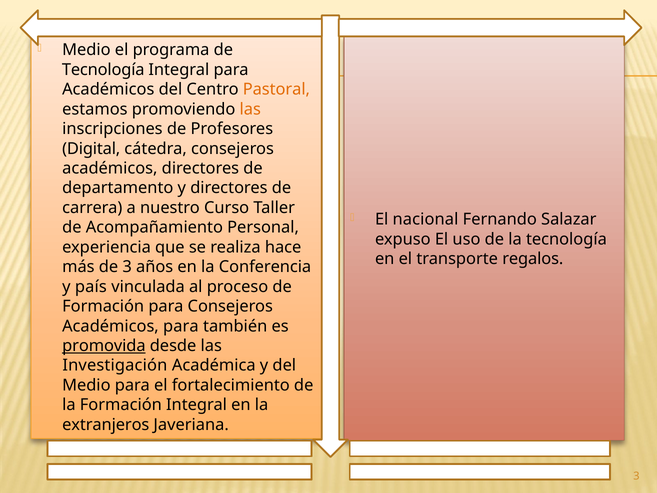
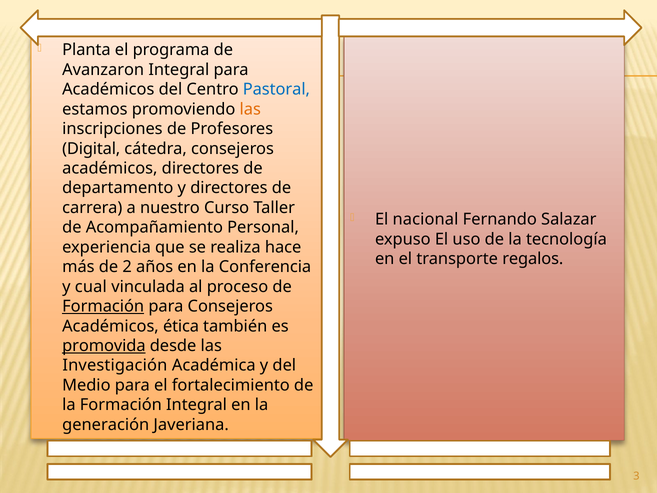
Medio at (86, 50): Medio -> Planta
Tecnología at (103, 70): Tecnología -> Avanzaron
Pastoral colour: orange -> blue
de 3: 3 -> 2
país: país -> cual
Formación at (103, 306) underline: none -> present
Académicos para: para -> ética
extranjeros: extranjeros -> generación
